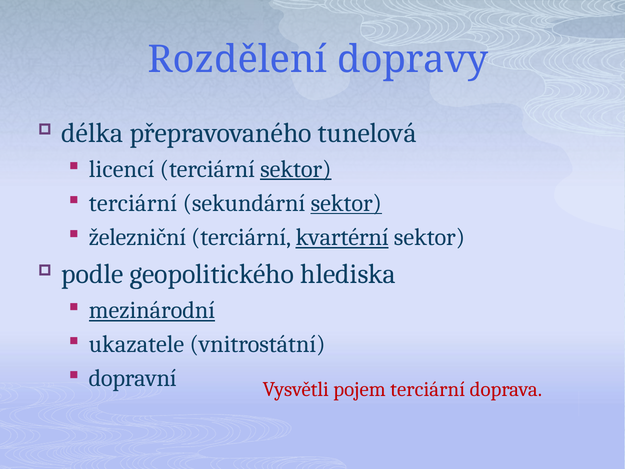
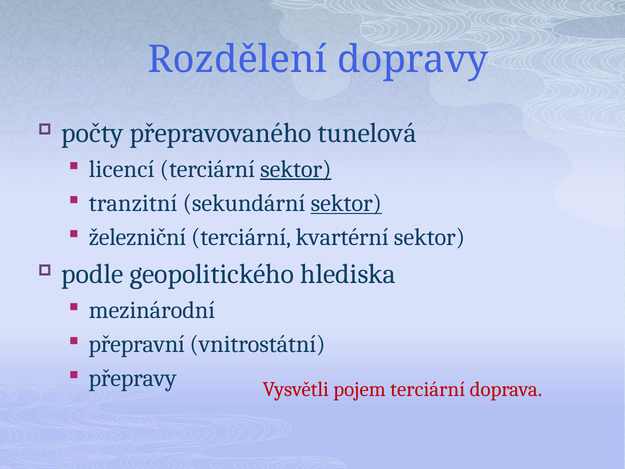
délka: délka -> počty
terciární at (133, 203): terciární -> tranzitní
kvartérní underline: present -> none
mezinárodní underline: present -> none
ukazatele: ukazatele -> přepravní
dopravní: dopravní -> přepravy
